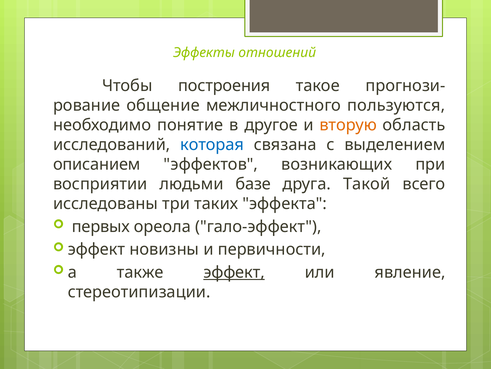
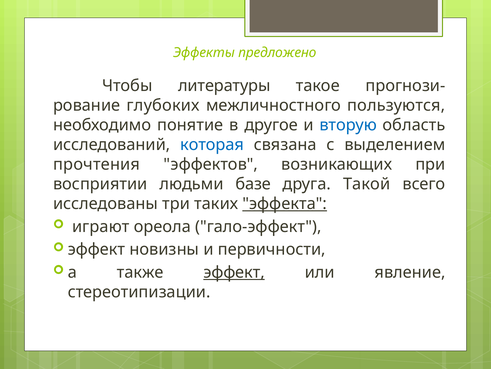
отношений: отношений -> предложено
построения: построения -> литературы
общение: общение -> глубоких
вторую colour: orange -> blue
описанием: описанием -> прочтения
эффекта underline: none -> present
первых: первых -> играют
